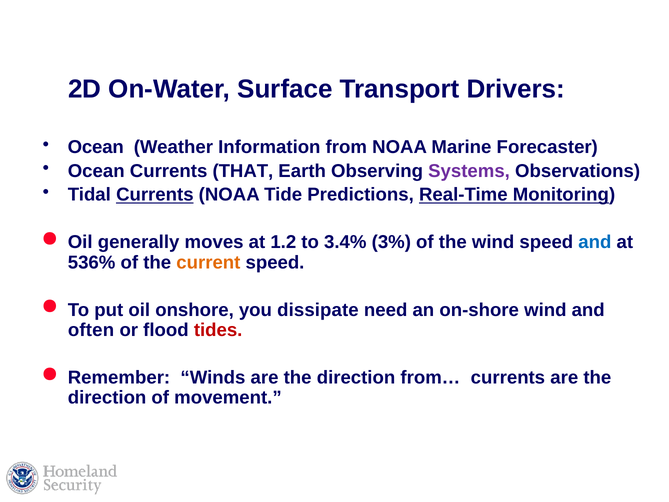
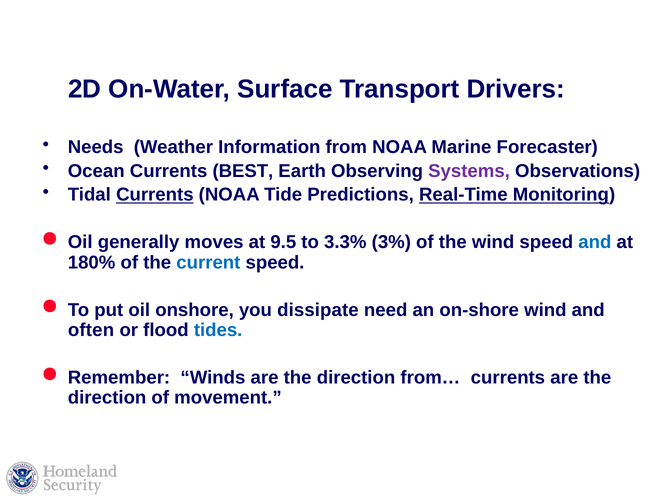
Ocean at (96, 147): Ocean -> Needs
THAT: THAT -> BEST
1.2: 1.2 -> 9.5
3.4%: 3.4% -> 3.3%
536%: 536% -> 180%
current colour: orange -> blue
tides colour: red -> blue
